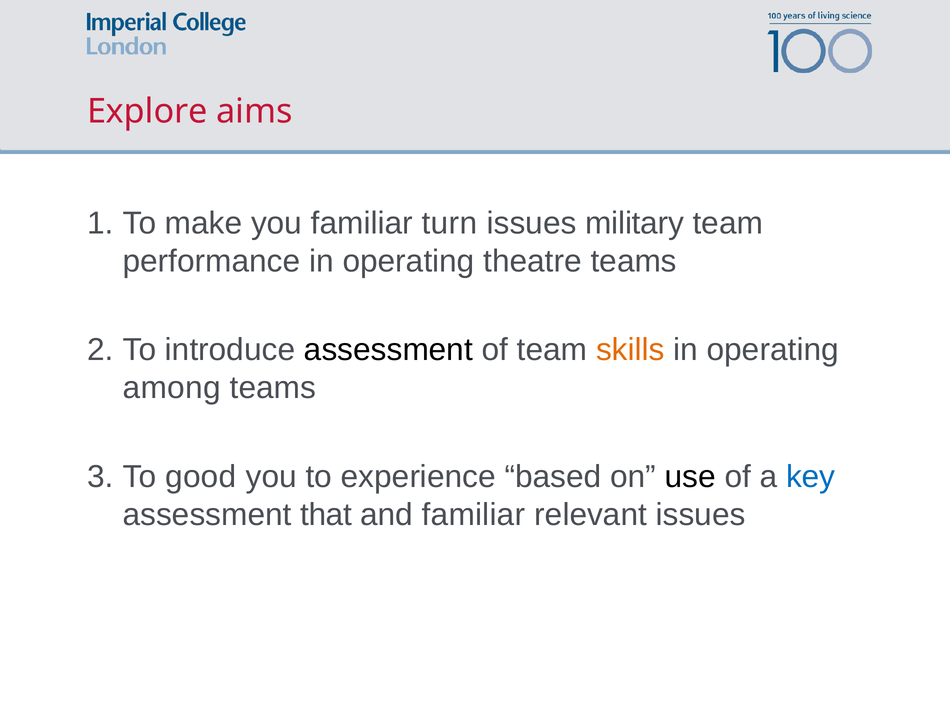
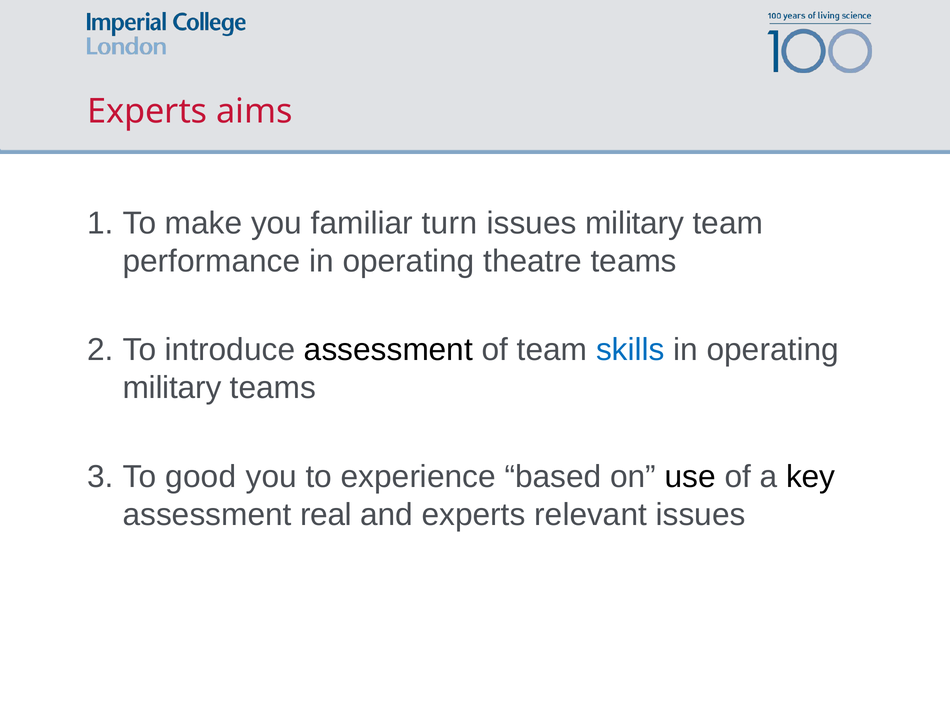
Explore at (147, 111): Explore -> Experts
skills colour: orange -> blue
among at (172, 388): among -> military
key colour: blue -> black
that: that -> real
and familiar: familiar -> experts
